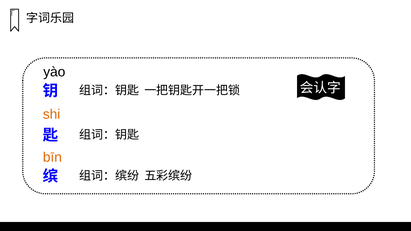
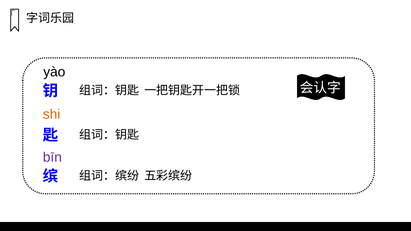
bīn colour: orange -> purple
